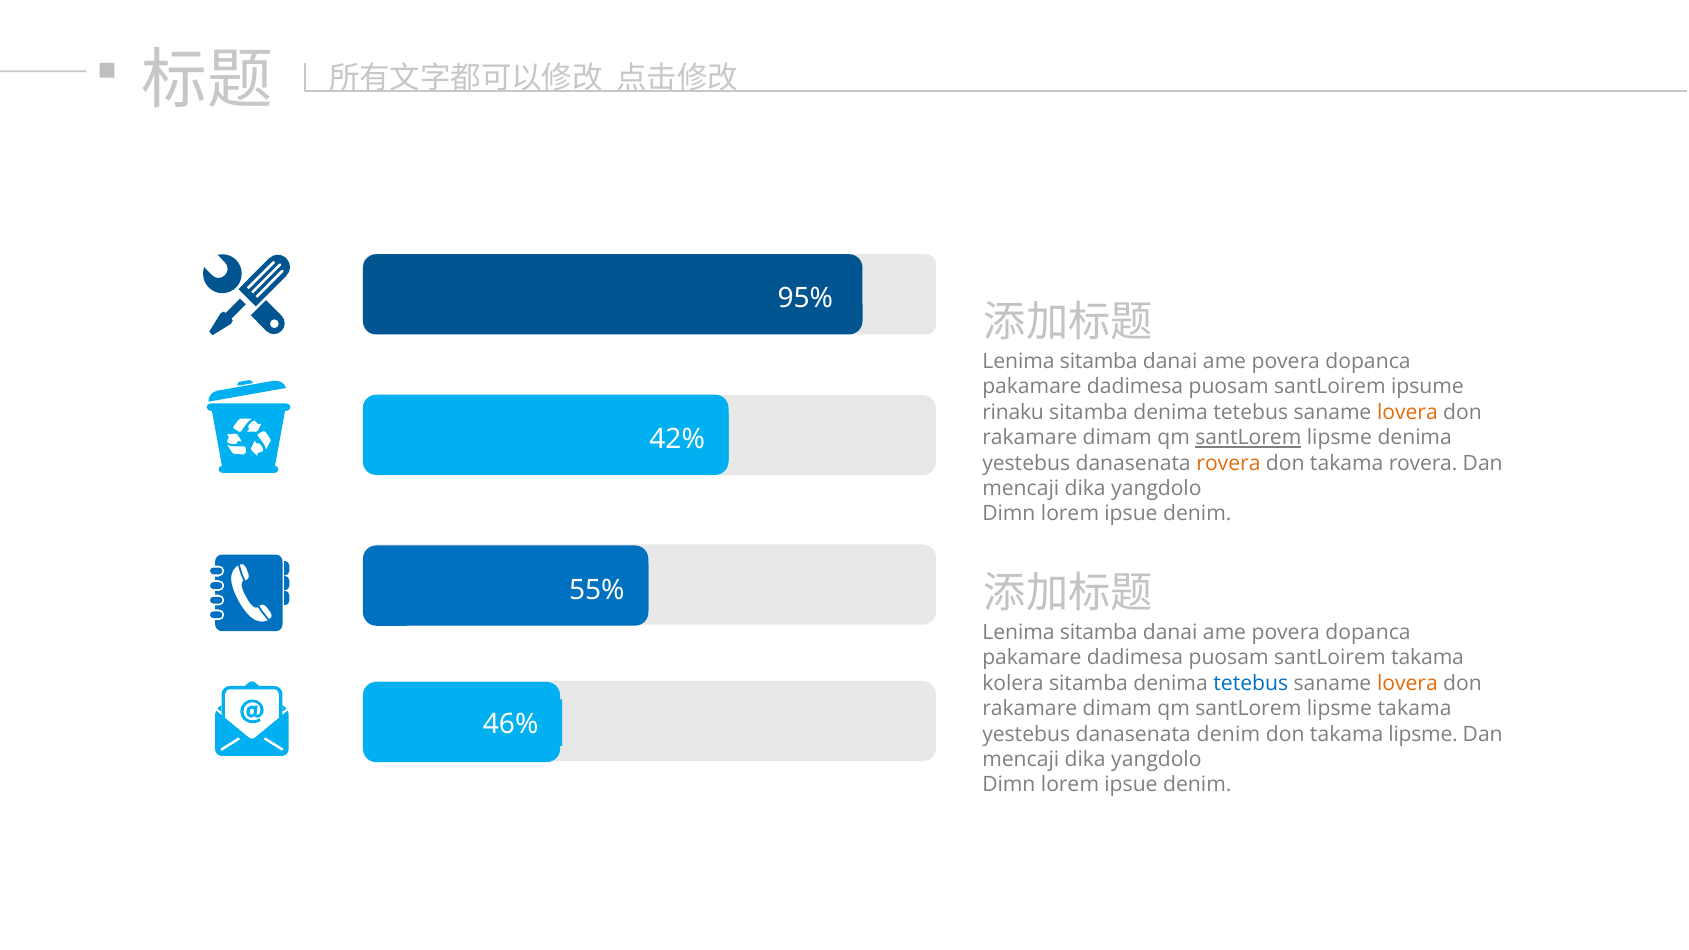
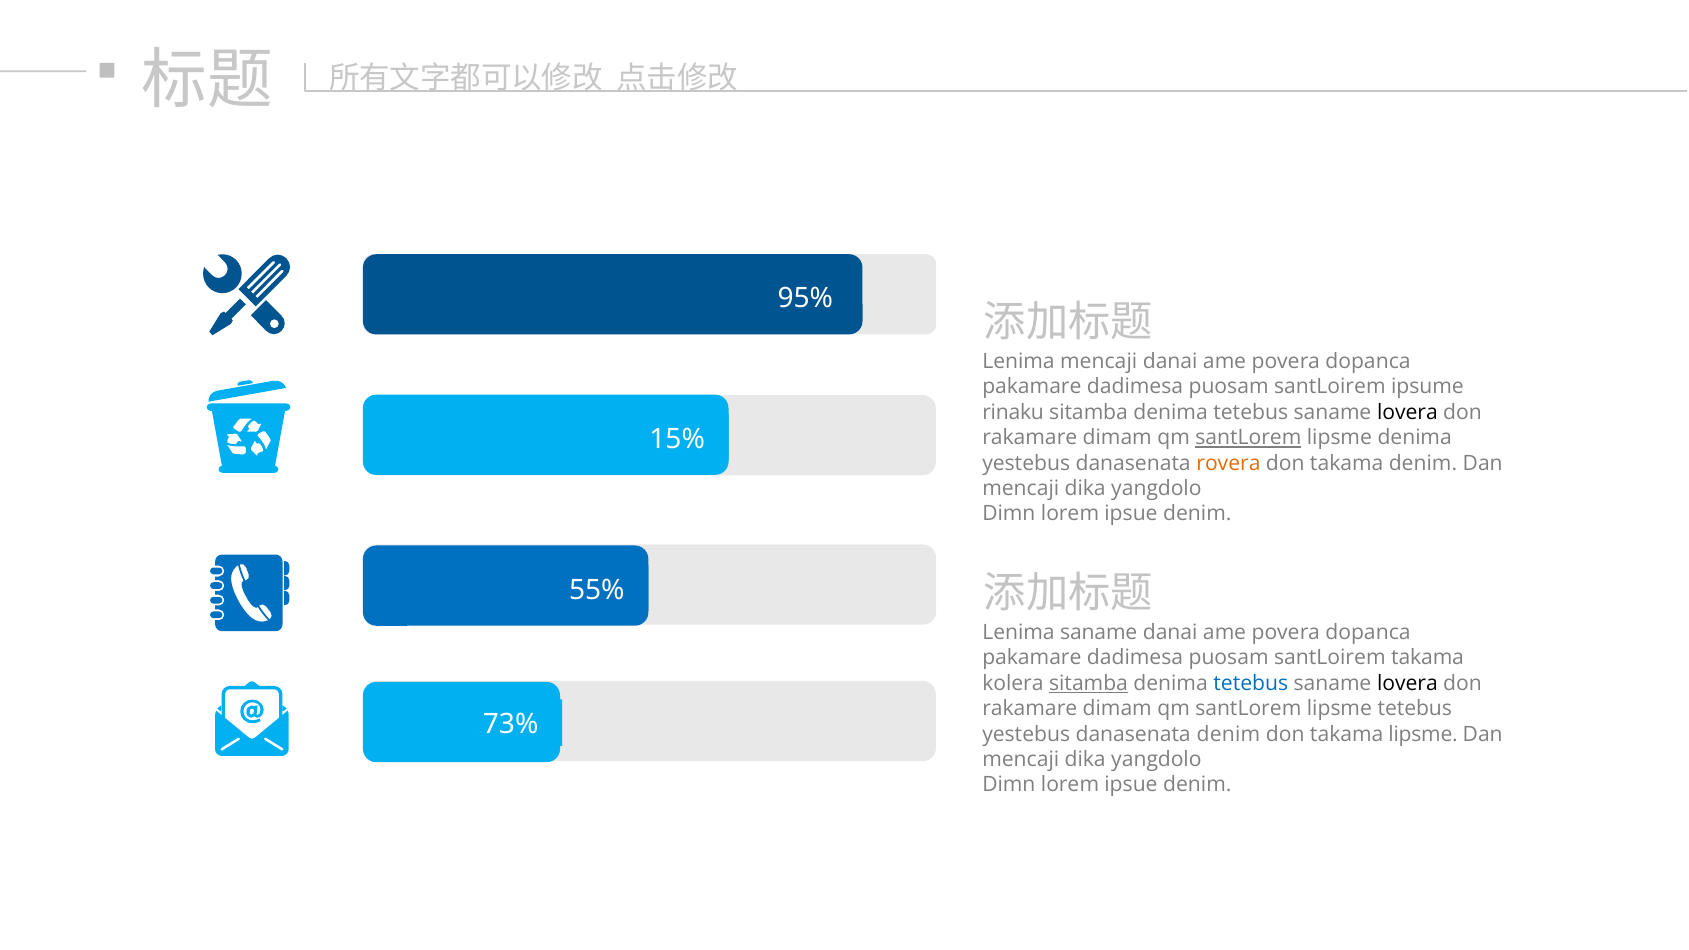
sitamba at (1099, 362): sitamba -> mencaji
lovera at (1407, 413) colour: orange -> black
42%: 42% -> 15%
takama rovera: rovera -> denim
sitamba at (1099, 633): sitamba -> saname
sitamba at (1089, 684) underline: none -> present
lovera at (1407, 684) colour: orange -> black
lipsme takama: takama -> tetebus
46%: 46% -> 73%
